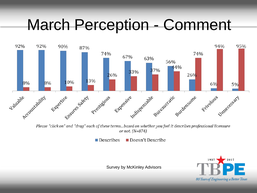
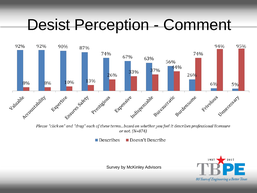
March: March -> Desist
